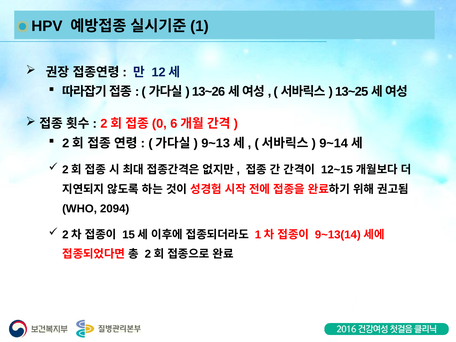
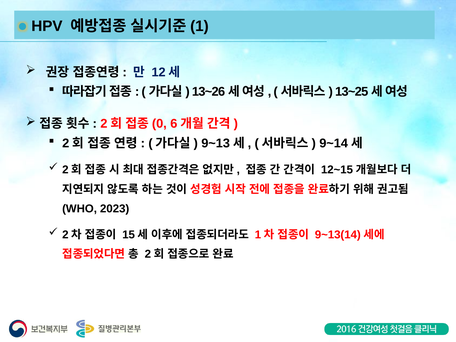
2094: 2094 -> 2023
